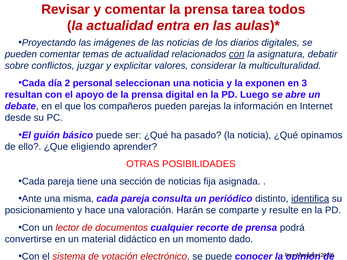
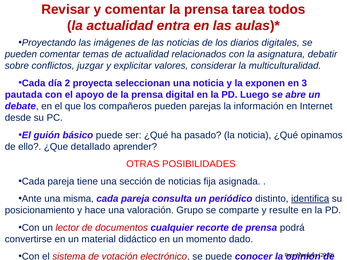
con at (237, 54) underline: present -> none
personal: personal -> proyecta
resultan: resultan -> pautada
eligiendo: eligiendo -> detallado
Harán: Harán -> Grupo
